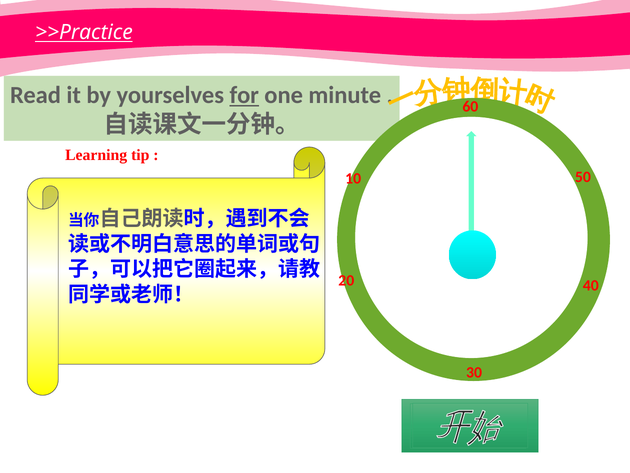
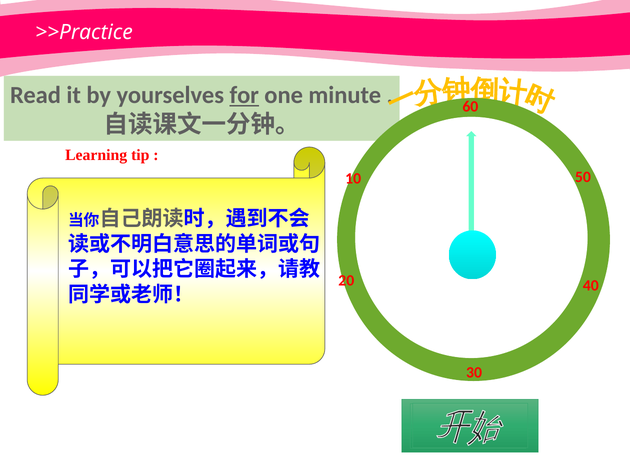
>>Practice underline: present -> none
